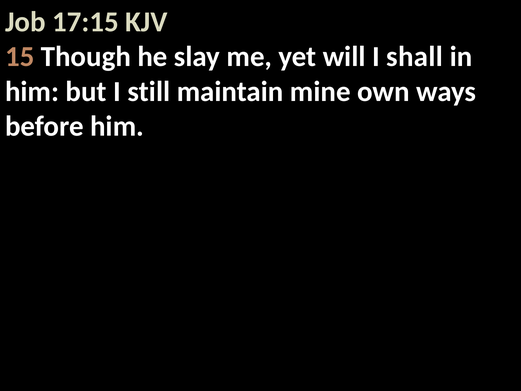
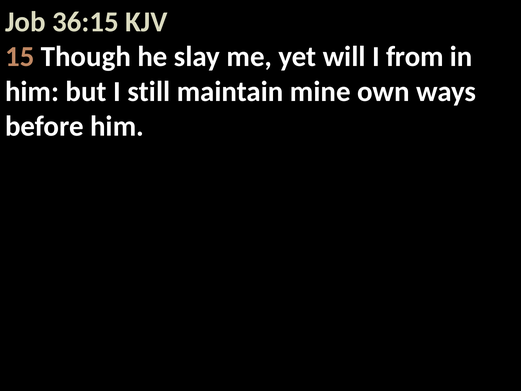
17:15: 17:15 -> 36:15
shall: shall -> from
